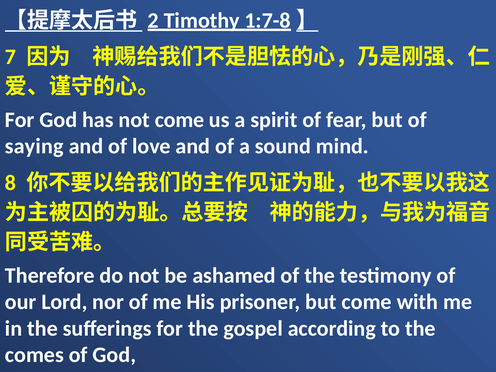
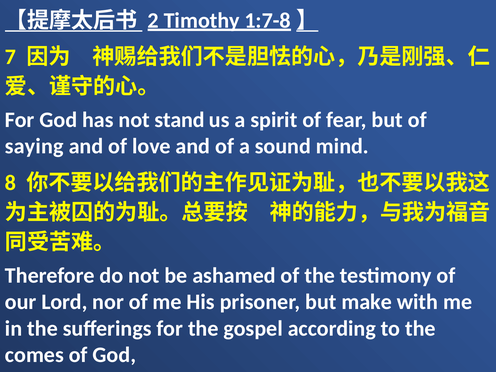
not come: come -> stand
but come: come -> make
